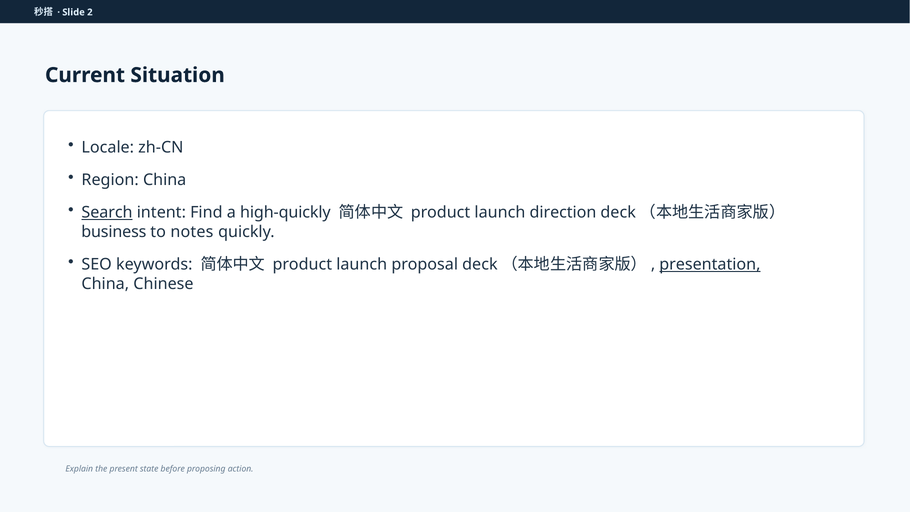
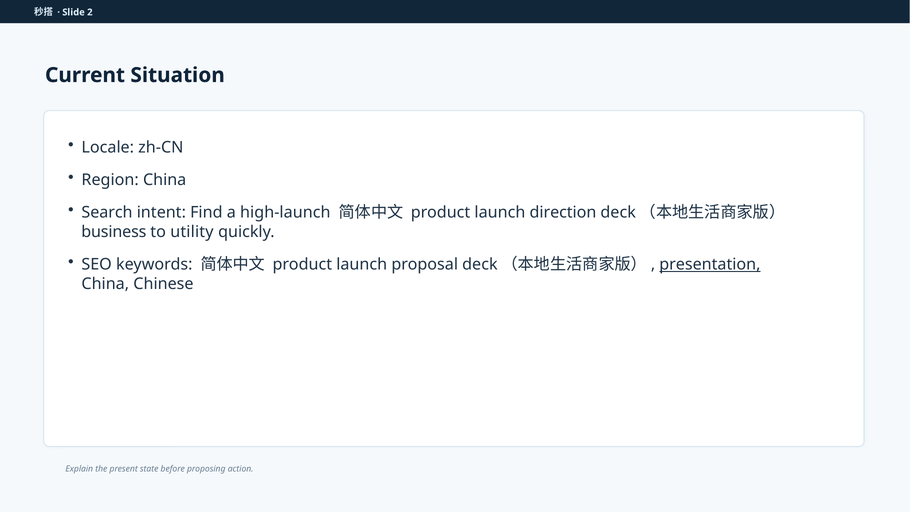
Search underline: present -> none
high-quickly: high-quickly -> high-launch
notes: notes -> utility
